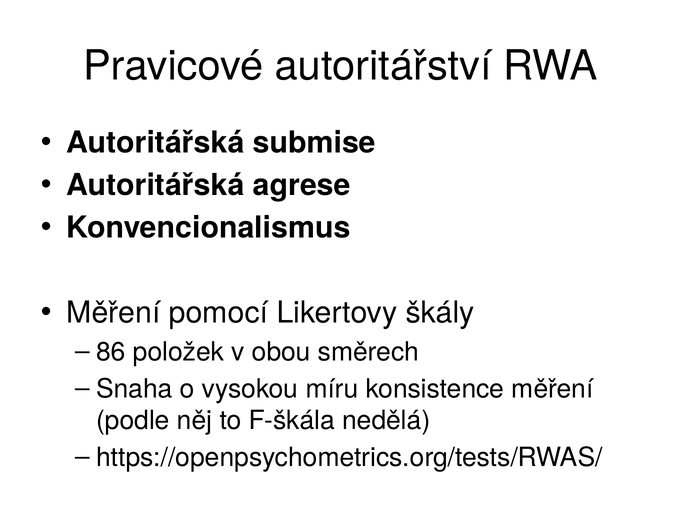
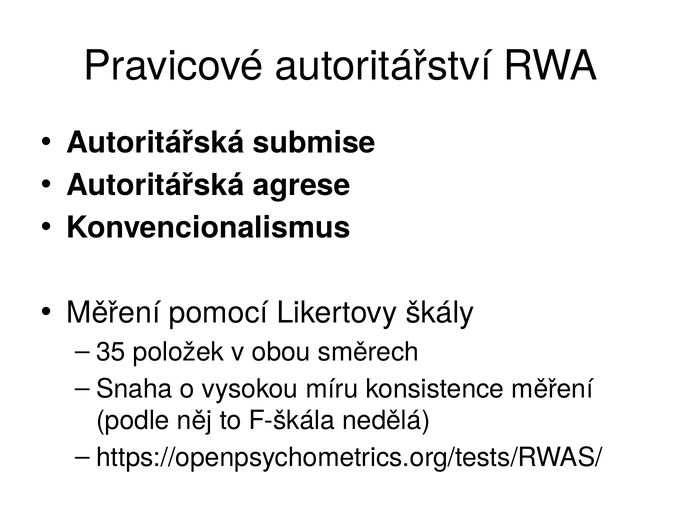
86: 86 -> 35
